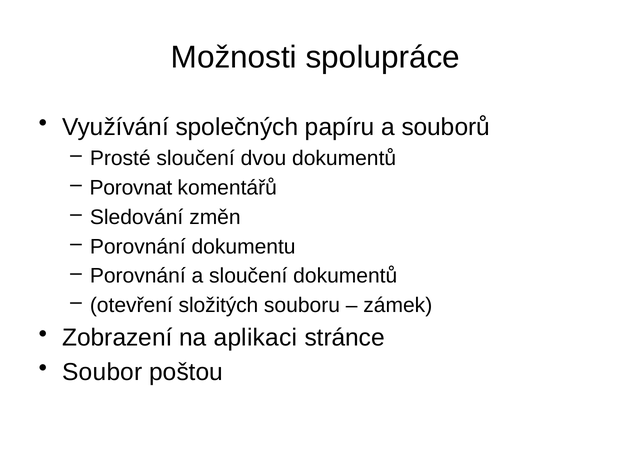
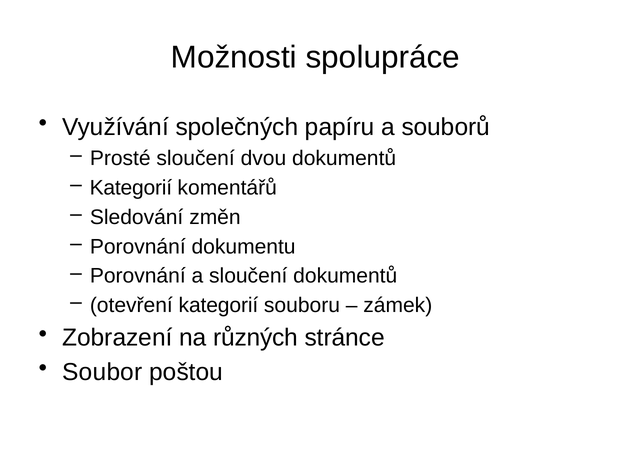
Porovnat at (131, 188): Porovnat -> Kategorií
otevření složitých: složitých -> kategorií
aplikaci: aplikaci -> různých
